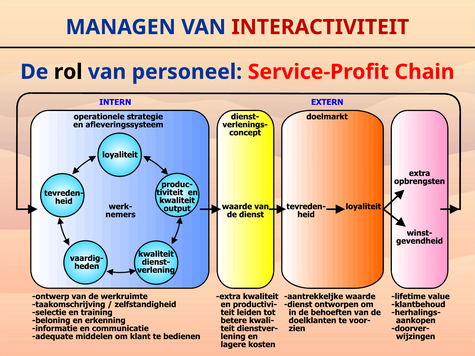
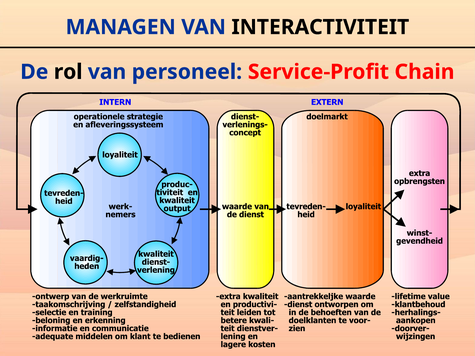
INTERACTIVITEIT colour: red -> black
